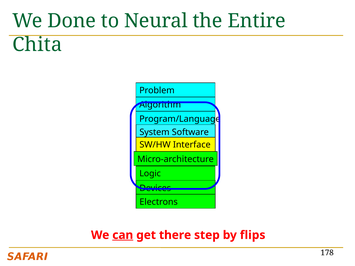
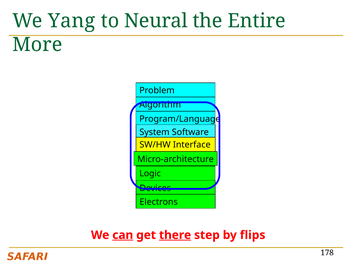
Done: Done -> Yang
Chita: Chita -> More
there underline: none -> present
